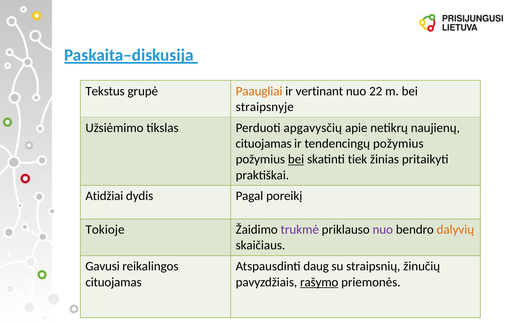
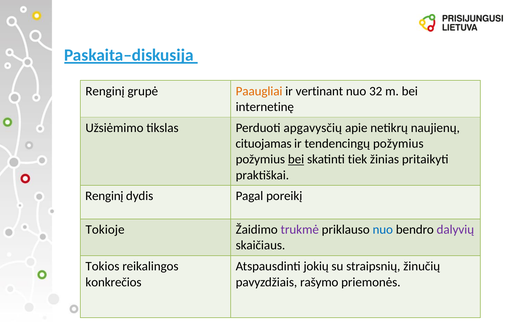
Tekstus at (105, 91): Tekstus -> Renginį
22: 22 -> 32
straipsnyje: straipsnyje -> internetinę
Atidžiai at (104, 196): Atidžiai -> Renginį
nuo at (383, 230) colour: purple -> blue
dalyvių colour: orange -> purple
Gavusi: Gavusi -> Tokios
daug: daug -> jokių
cituojamas at (114, 282): cituojamas -> konkrečios
rašymo underline: present -> none
